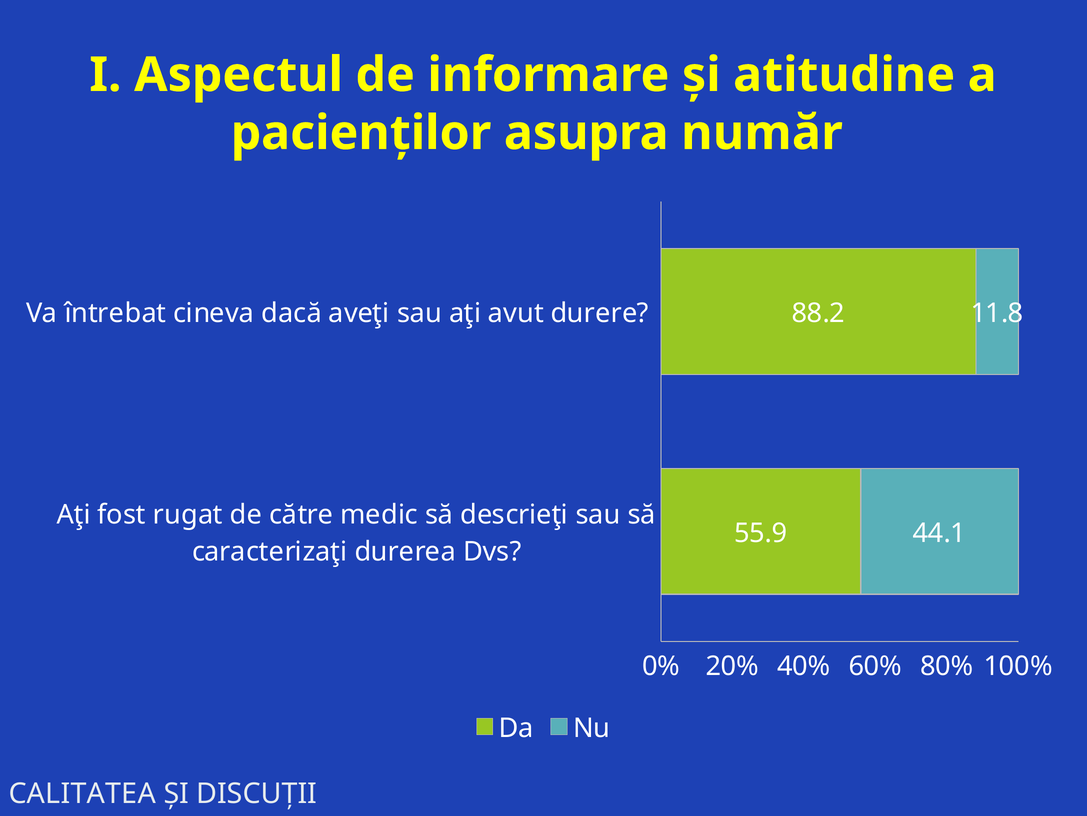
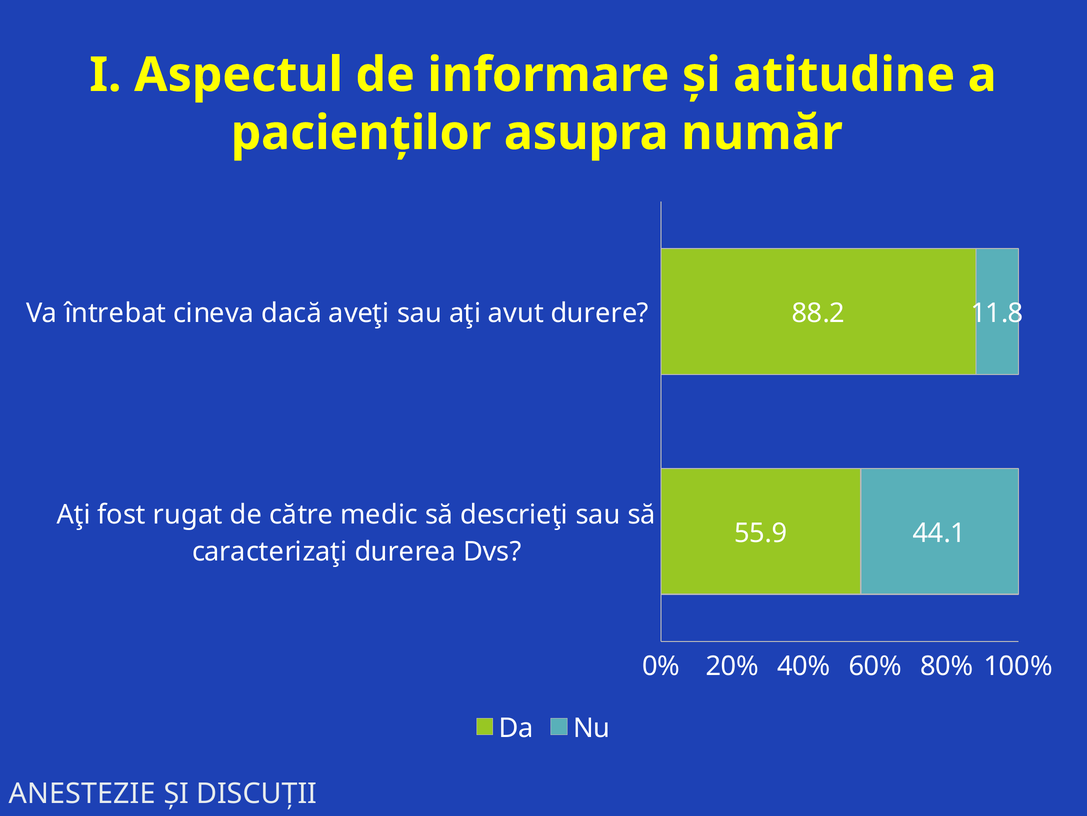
CALITATEA: CALITATEA -> ANESTEZIE
